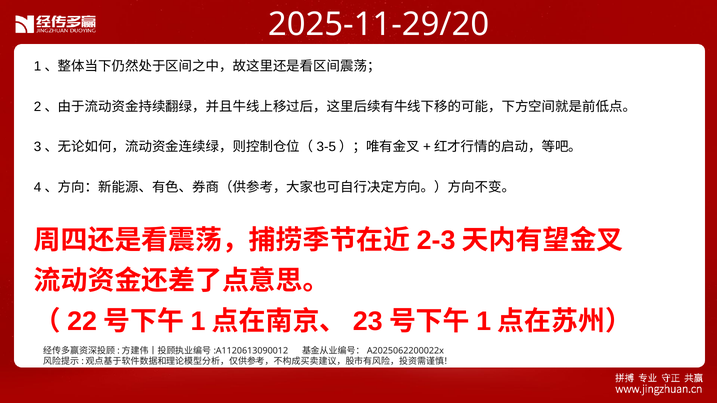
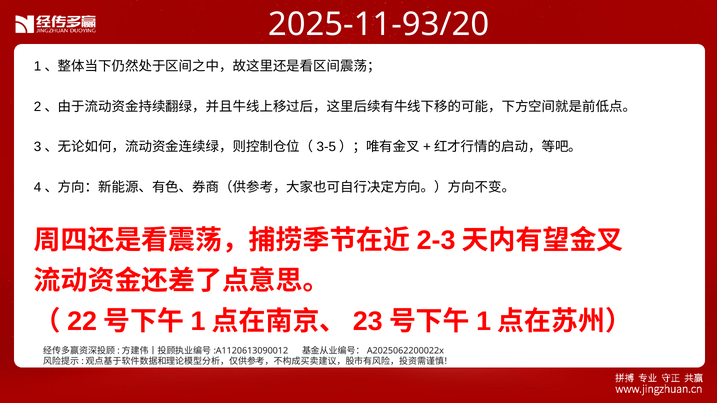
2025-11-29/20: 2025-11-29/20 -> 2025-11-93/20
